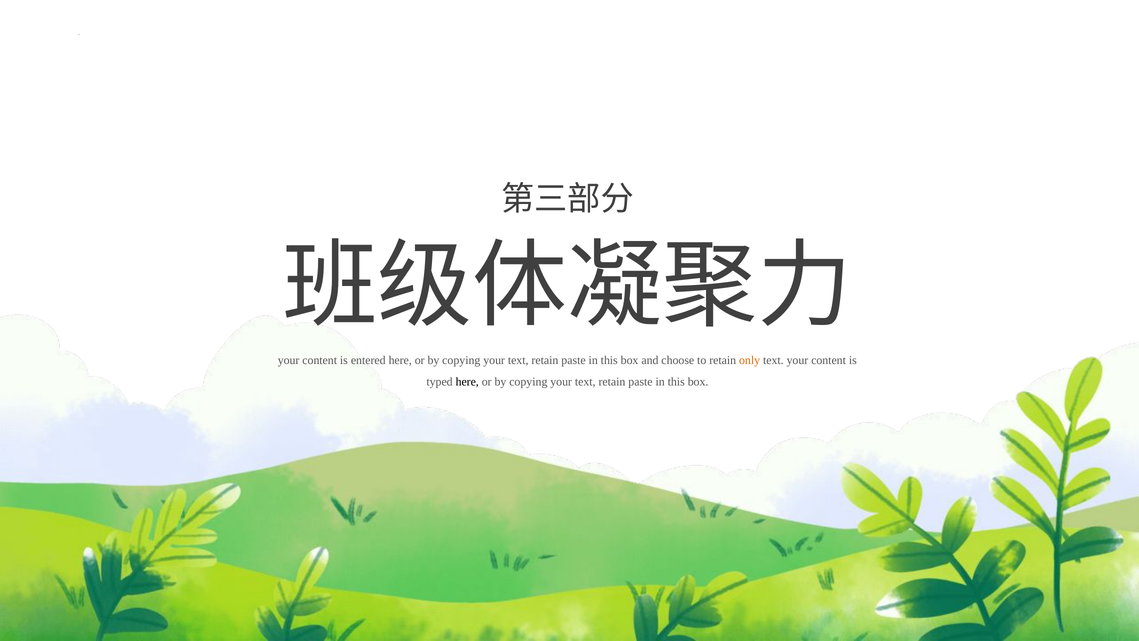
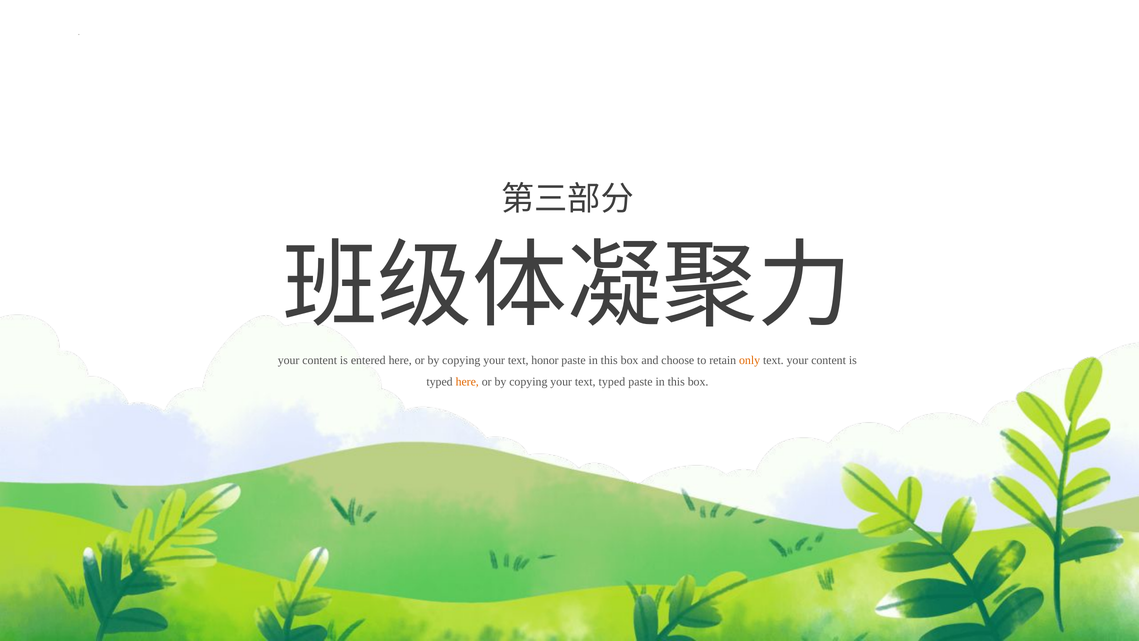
retain at (545, 360): retain -> honor
here at (467, 382) colour: black -> orange
retain at (612, 382): retain -> typed
